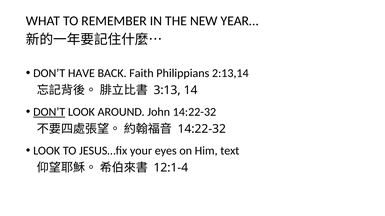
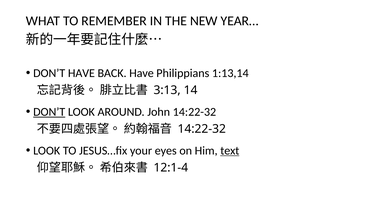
BACK Faith: Faith -> Have
2:13,14: 2:13,14 -> 1:13,14
text underline: none -> present
